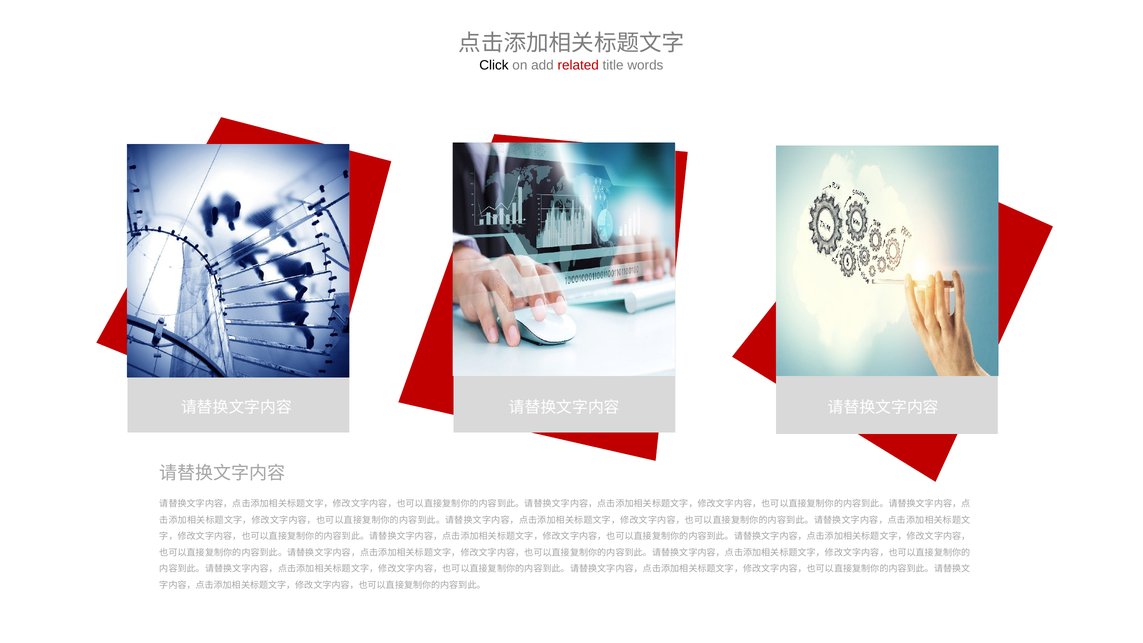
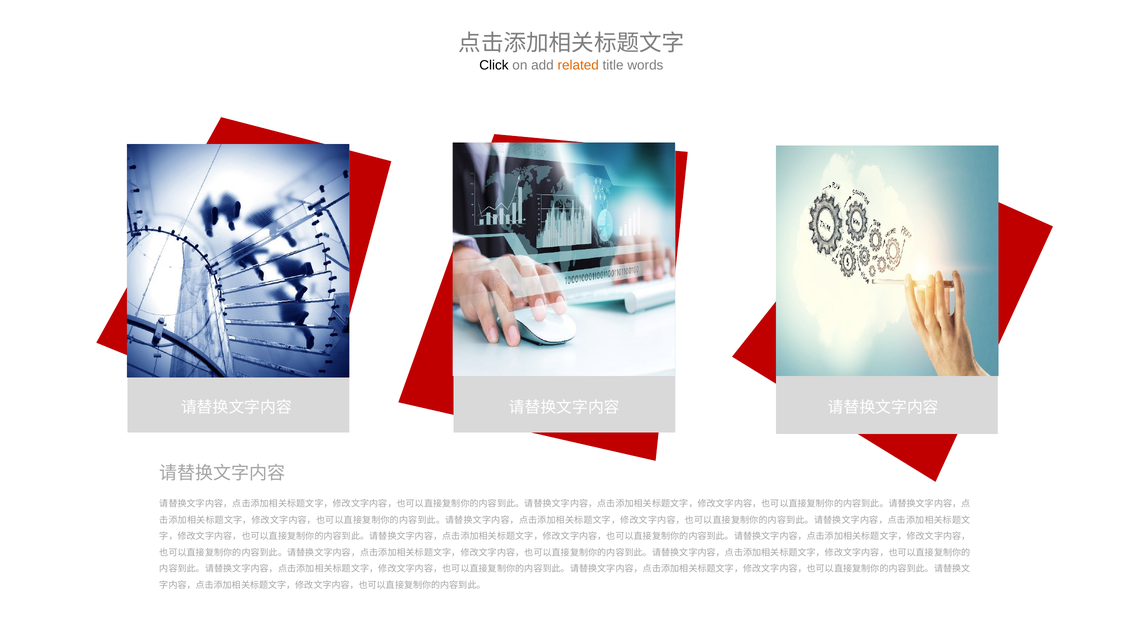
related colour: red -> orange
